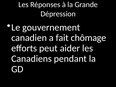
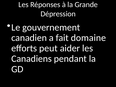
chômage: chômage -> domaine
